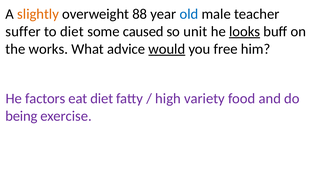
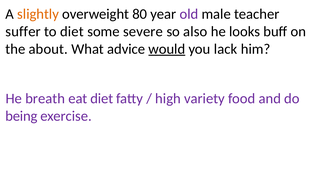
88: 88 -> 80
old colour: blue -> purple
caused: caused -> severe
unit: unit -> also
looks underline: present -> none
works: works -> about
free: free -> lack
factors: factors -> breath
